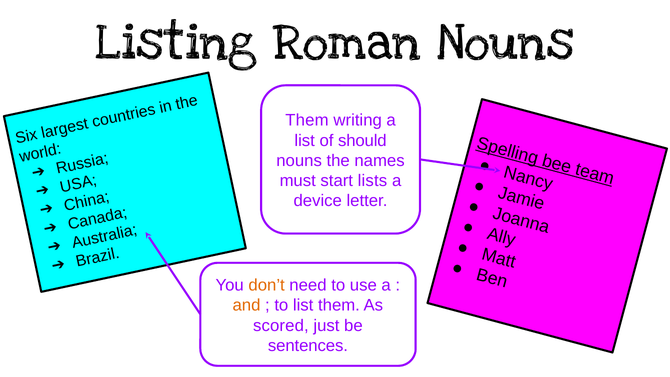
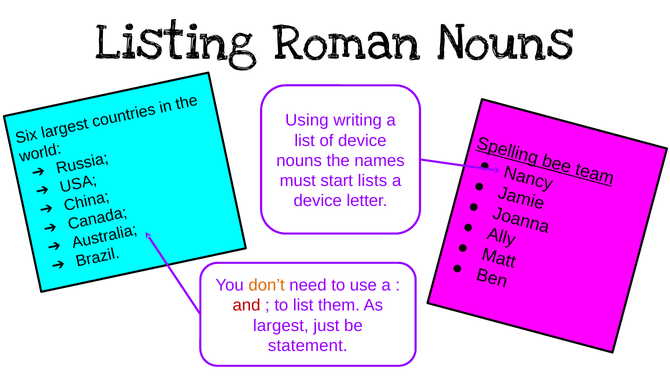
Them at (307, 120): Them -> Using
of should: should -> device
and colour: orange -> red
scored at (281, 325): scored -> largest
sentences: sentences -> statement
